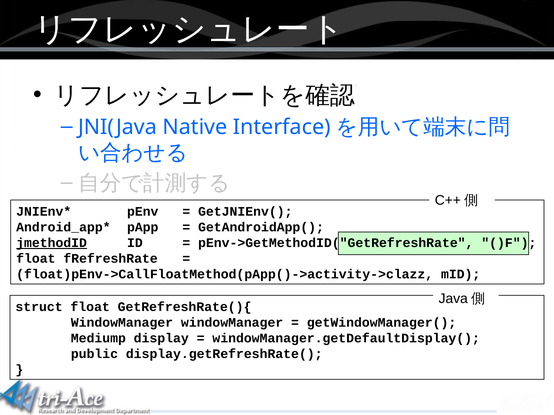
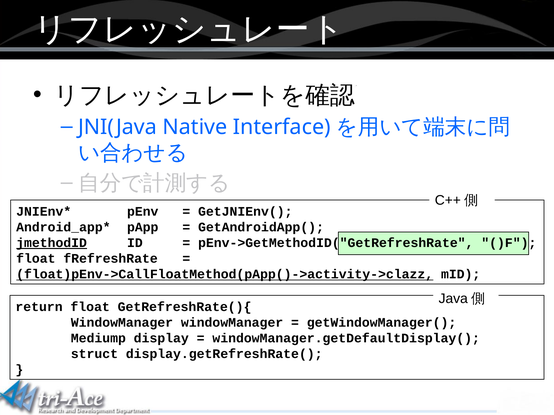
float)pEnv->CallFloatMethod(pApp()->activity->clazz underline: none -> present
struct: struct -> return
public: public -> struct
